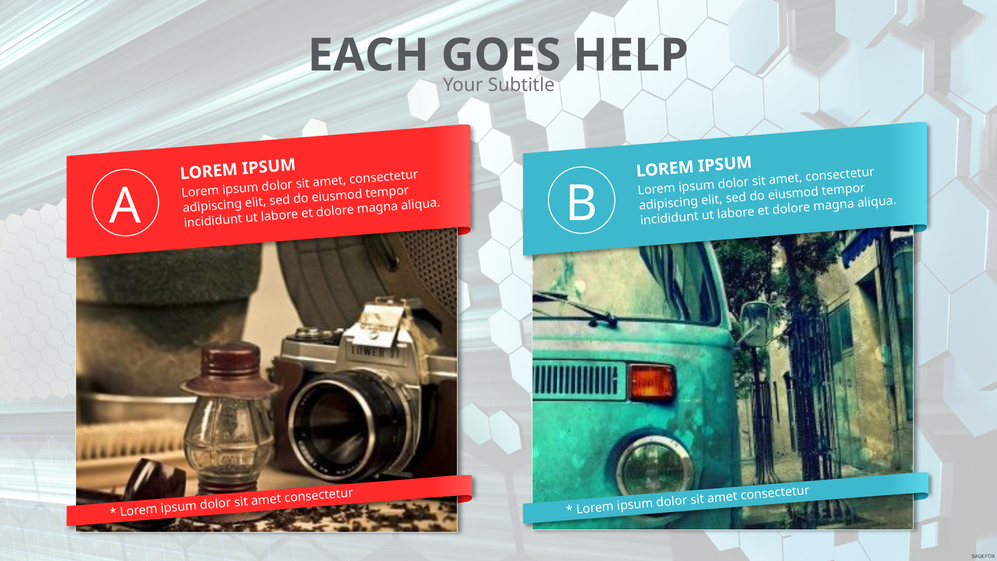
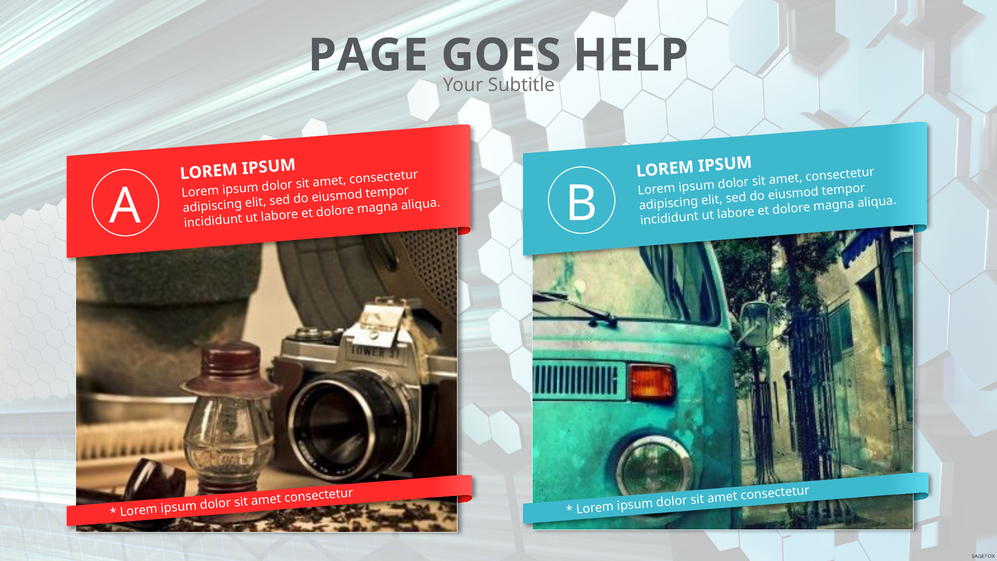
EACH: EACH -> PAGE
